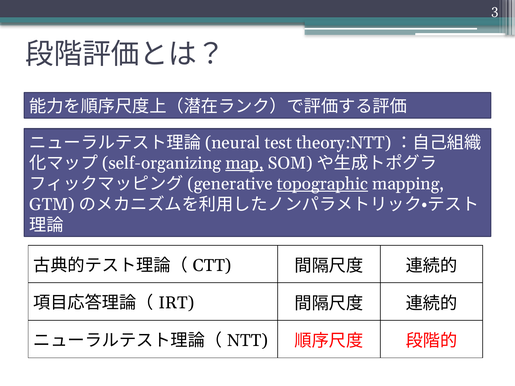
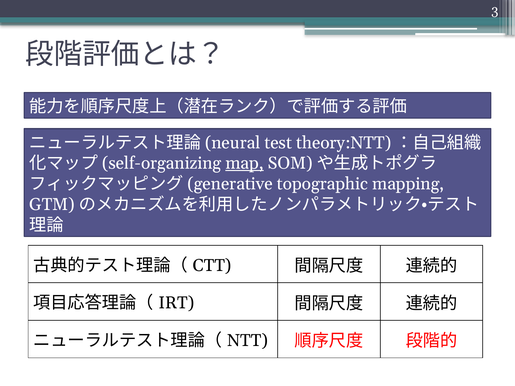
topographic underline: present -> none
